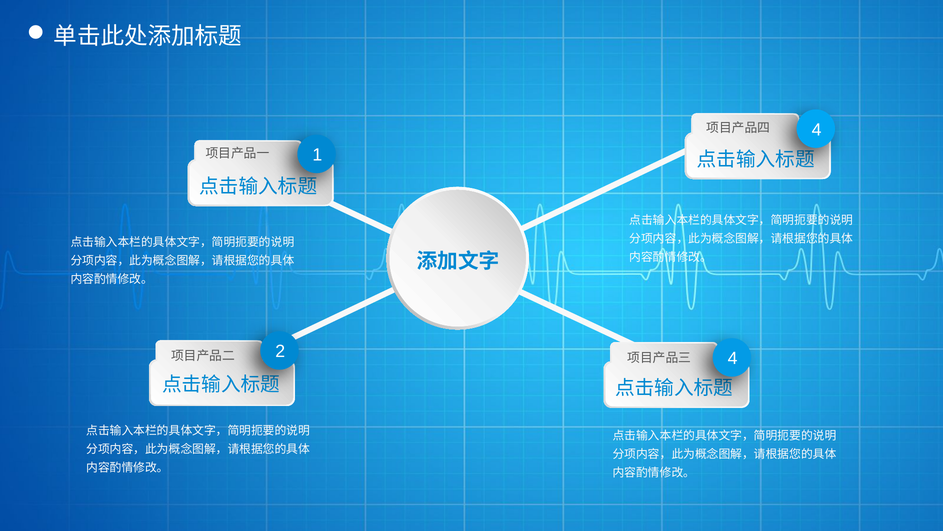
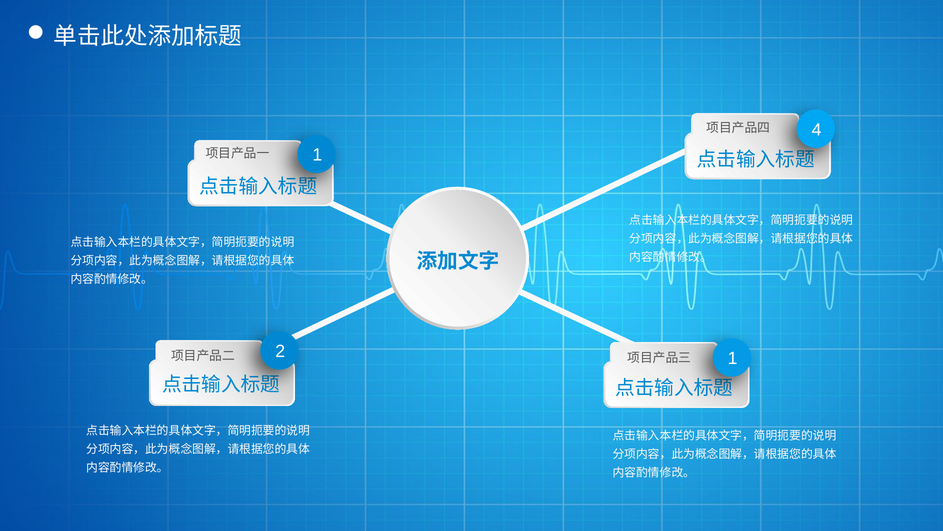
2 4: 4 -> 1
